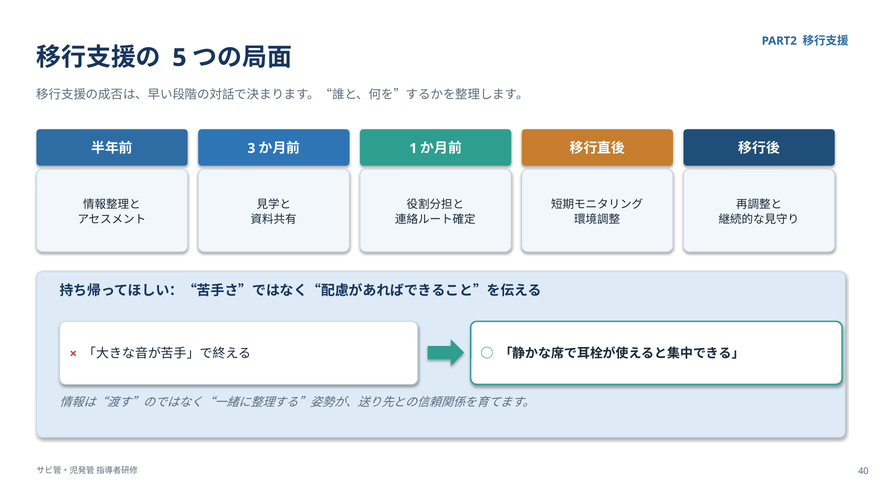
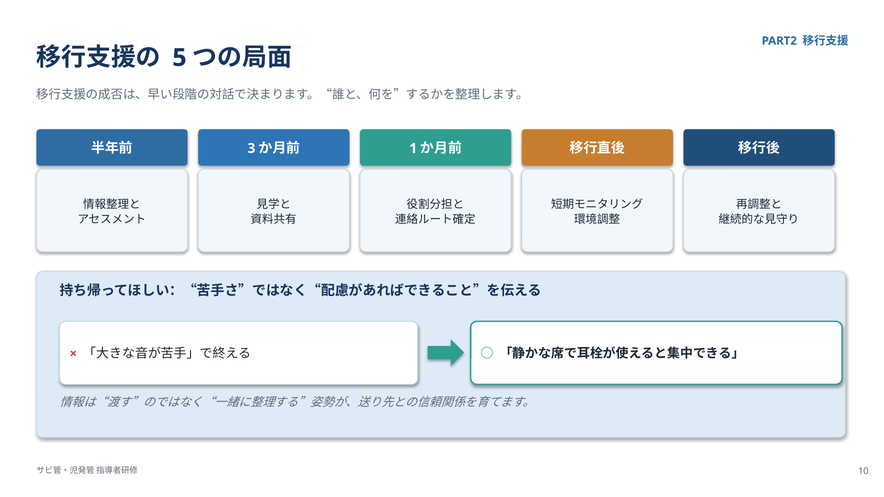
40: 40 -> 10
